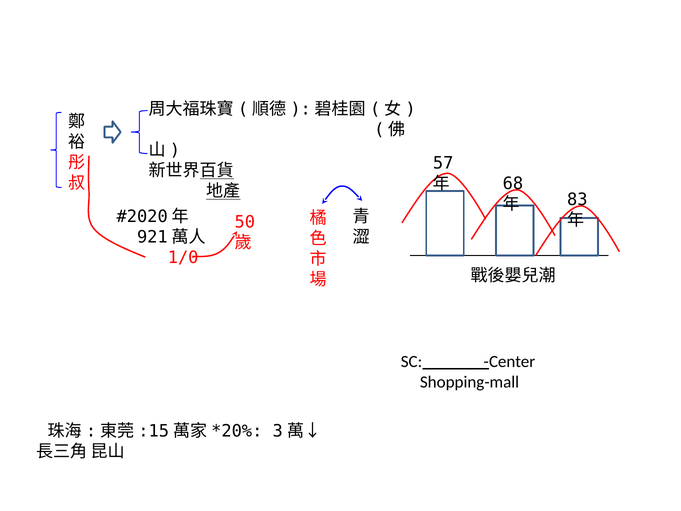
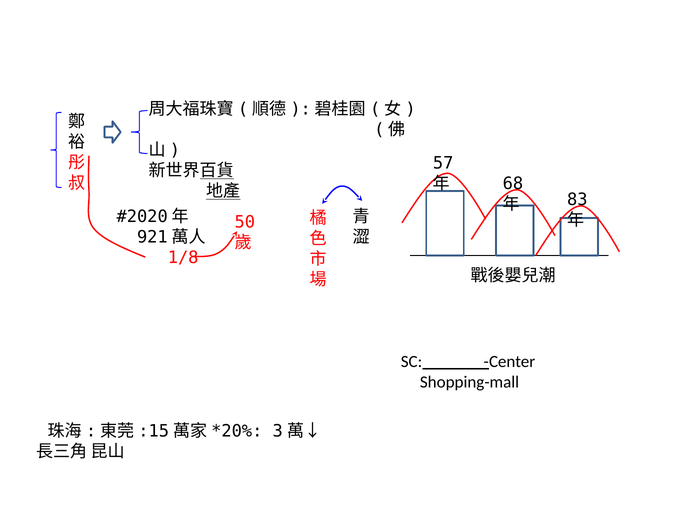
1/0: 1/0 -> 1/8
